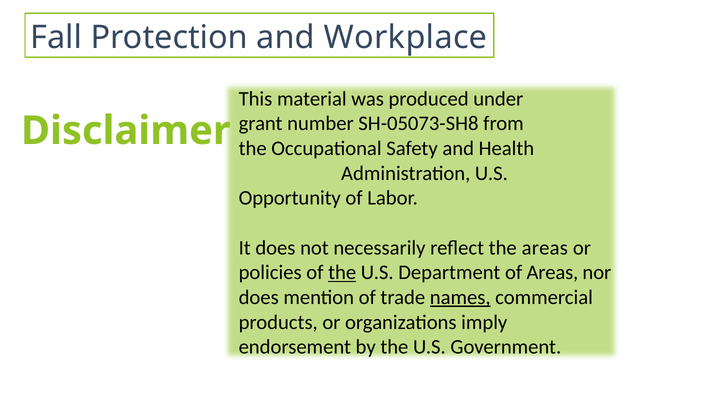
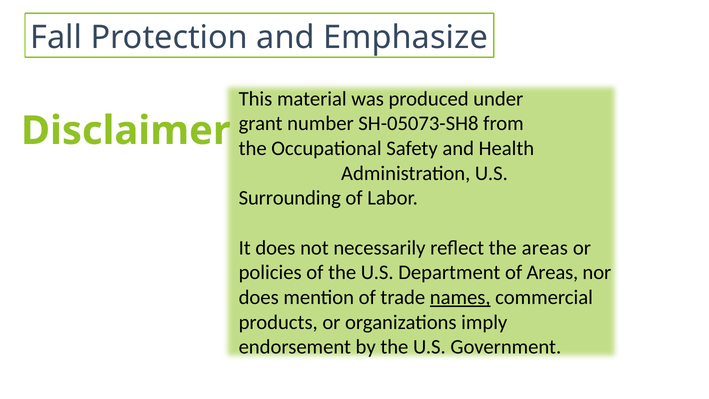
Workplace: Workplace -> Emphasize
Opportunity: Opportunity -> Surrounding
the at (342, 272) underline: present -> none
